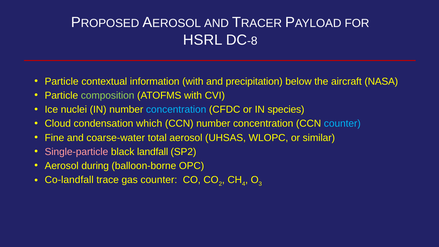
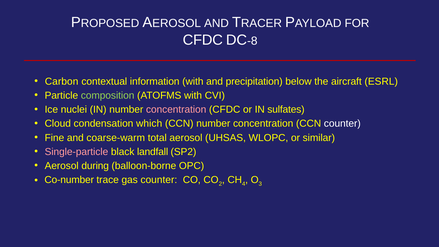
HSRL at (203, 40): HSRL -> CFDC
Particle at (62, 81): Particle -> Carbon
NASA: NASA -> ESRL
concentration at (176, 110) colour: light blue -> pink
species: species -> sulfates
counter at (342, 124) colour: light blue -> white
coarse-water: coarse-water -> coarse-warm
Co-landfall: Co-landfall -> Co-number
